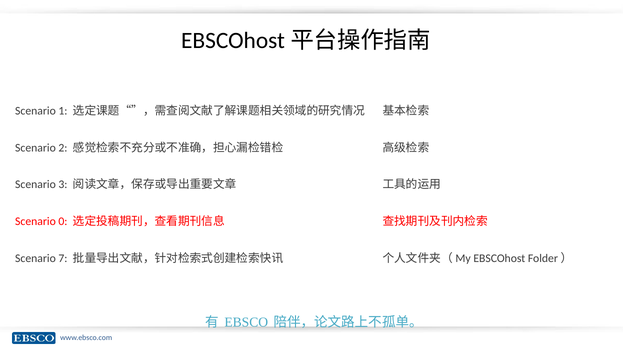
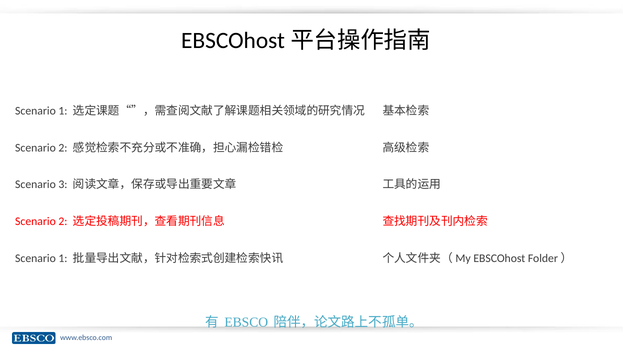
0 at (63, 222): 0 -> 2
7 at (63, 259): 7 -> 1
